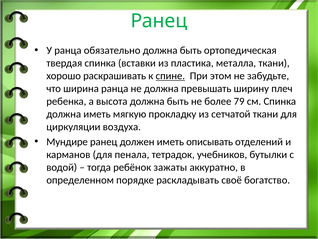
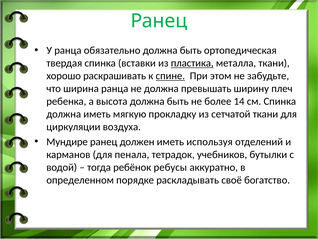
пластика underline: none -> present
79: 79 -> 14
описывать: описывать -> используя
зажаты: зажаты -> ребусы
